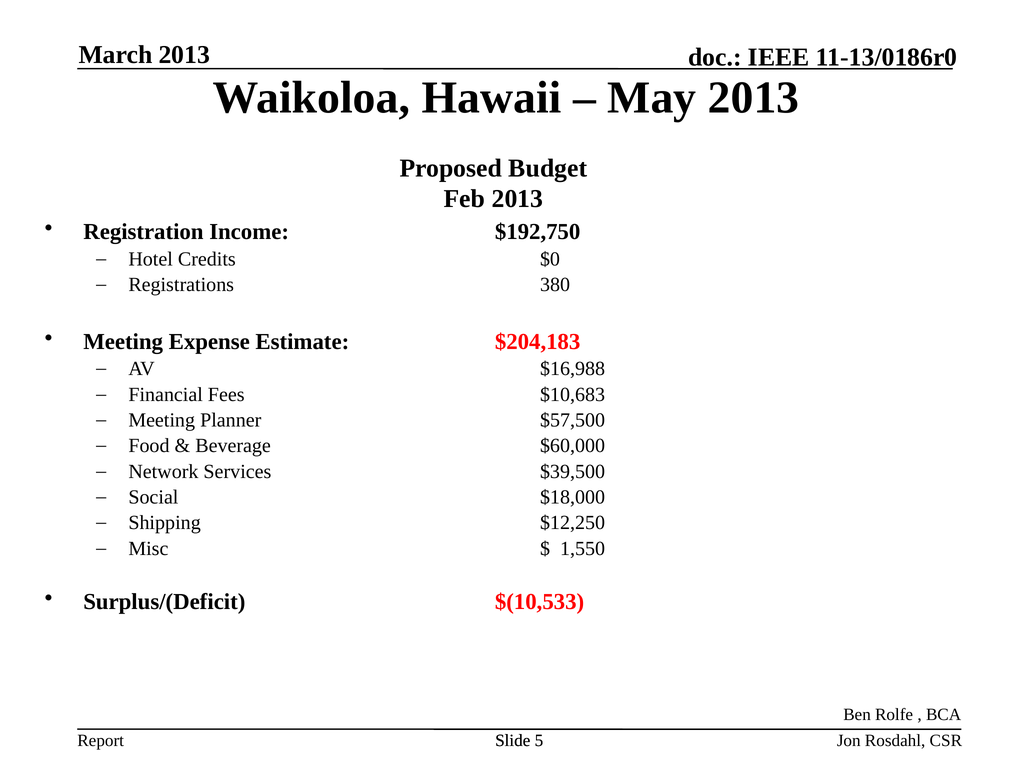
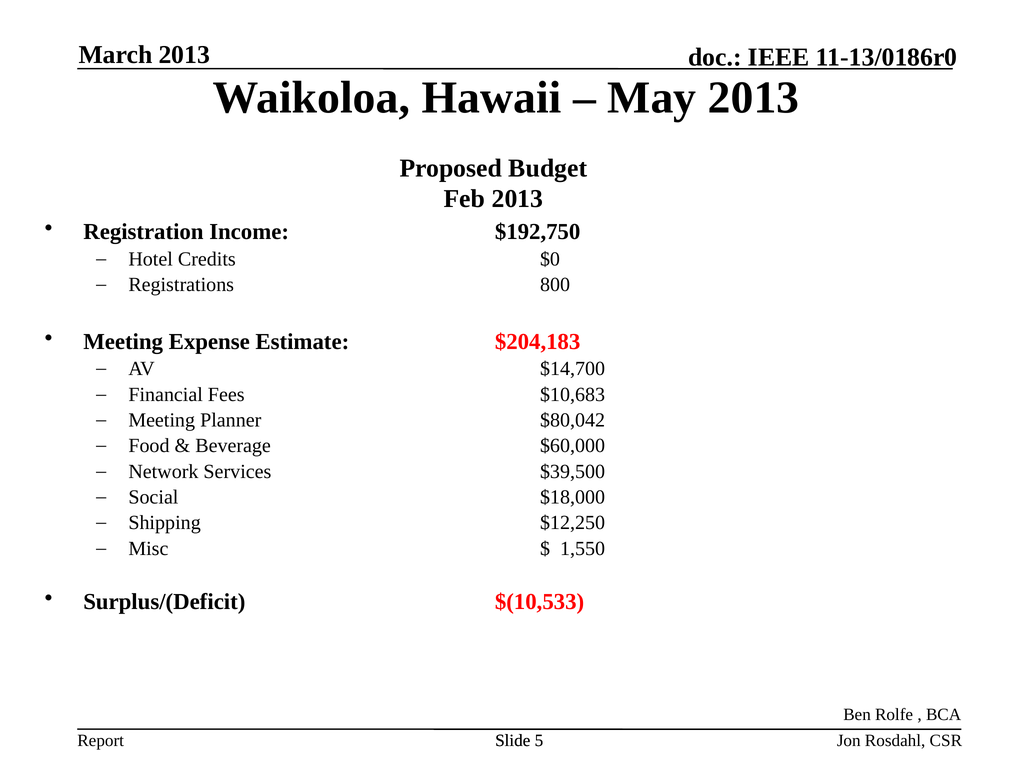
380: 380 -> 800
$16,988: $16,988 -> $14,700
$57,500: $57,500 -> $80,042
